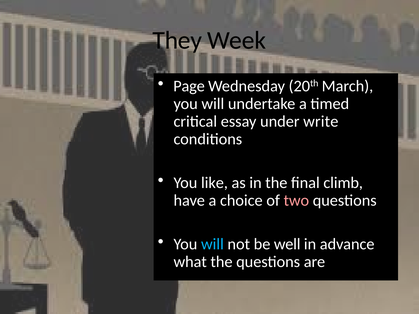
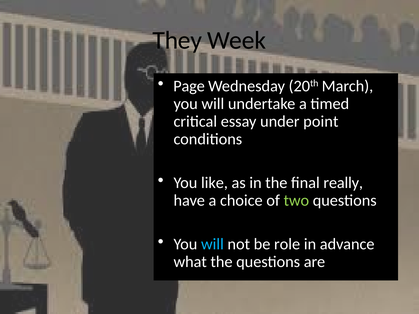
write: write -> point
climb: climb -> really
two colour: pink -> light green
well: well -> role
